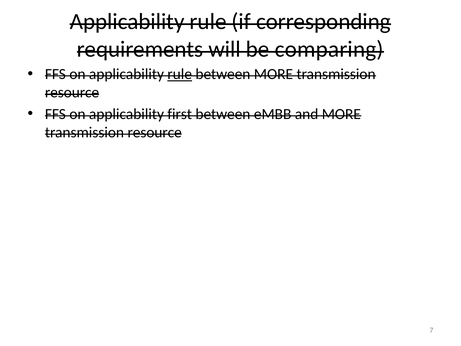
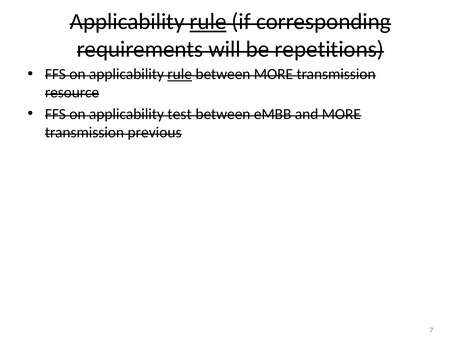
rule at (208, 22) underline: none -> present
comparing: comparing -> repetitions
first: first -> test
resource at (155, 132): resource -> previous
